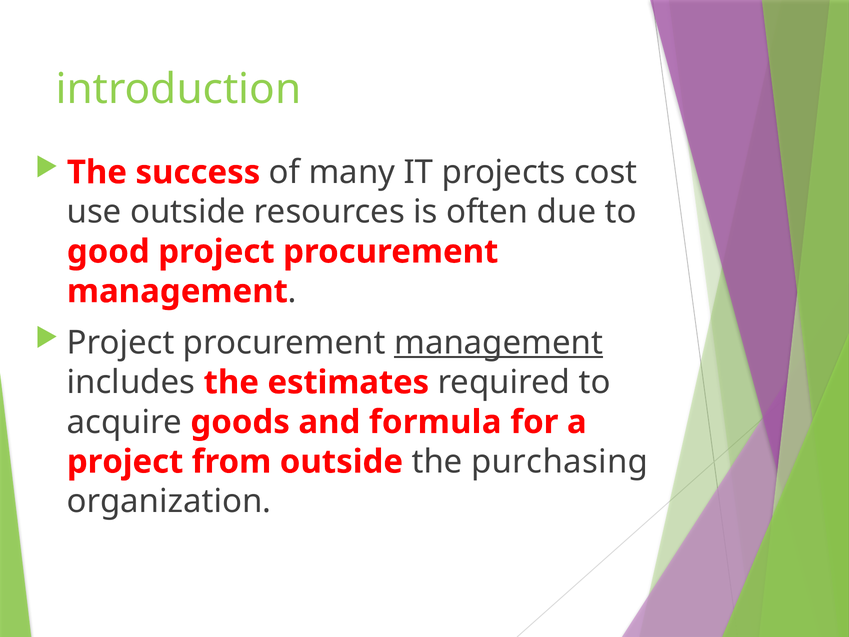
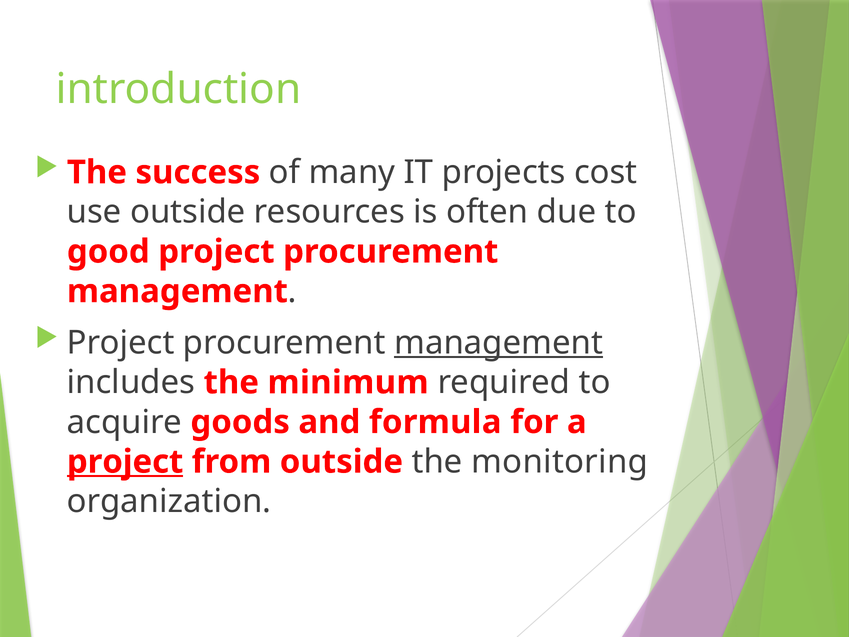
estimates: estimates -> minimum
project at (125, 462) underline: none -> present
purchasing: purchasing -> monitoring
